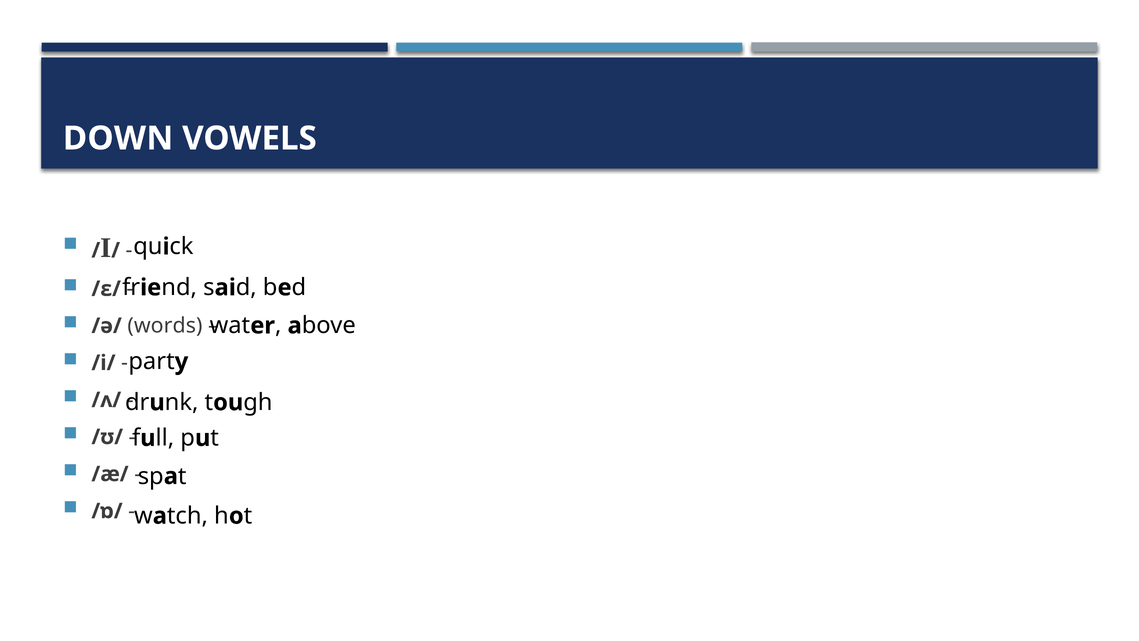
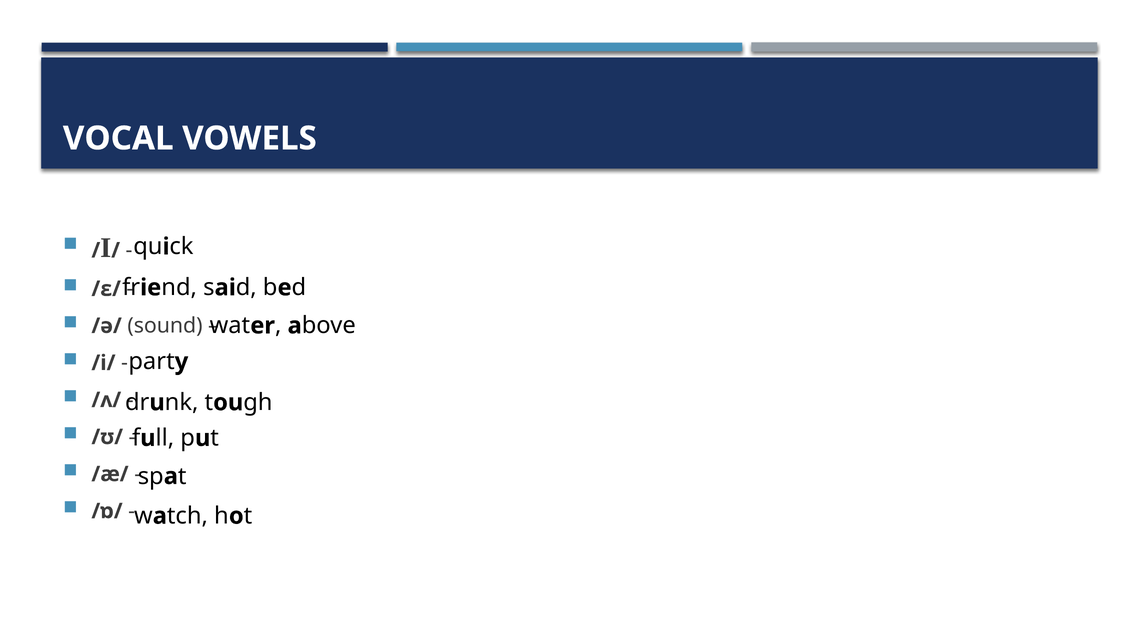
DOWN: DOWN -> VOCAL
words: words -> sound
